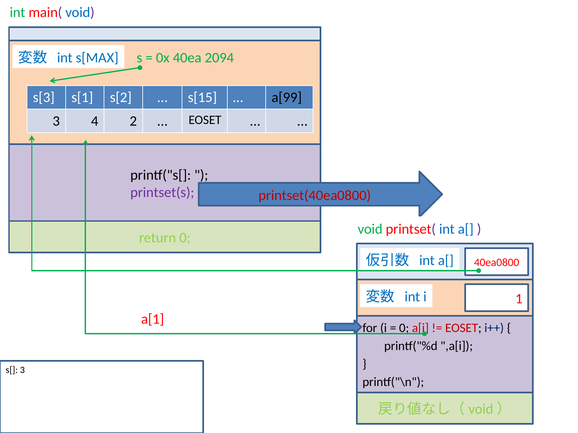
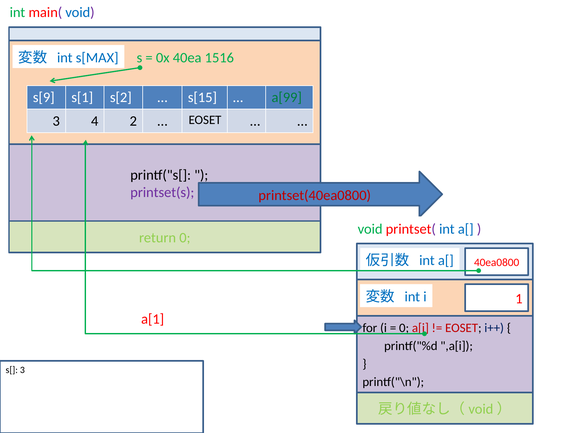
2094: 2094 -> 1516
s[3: s[3 -> s[9
a[99 colour: black -> green
